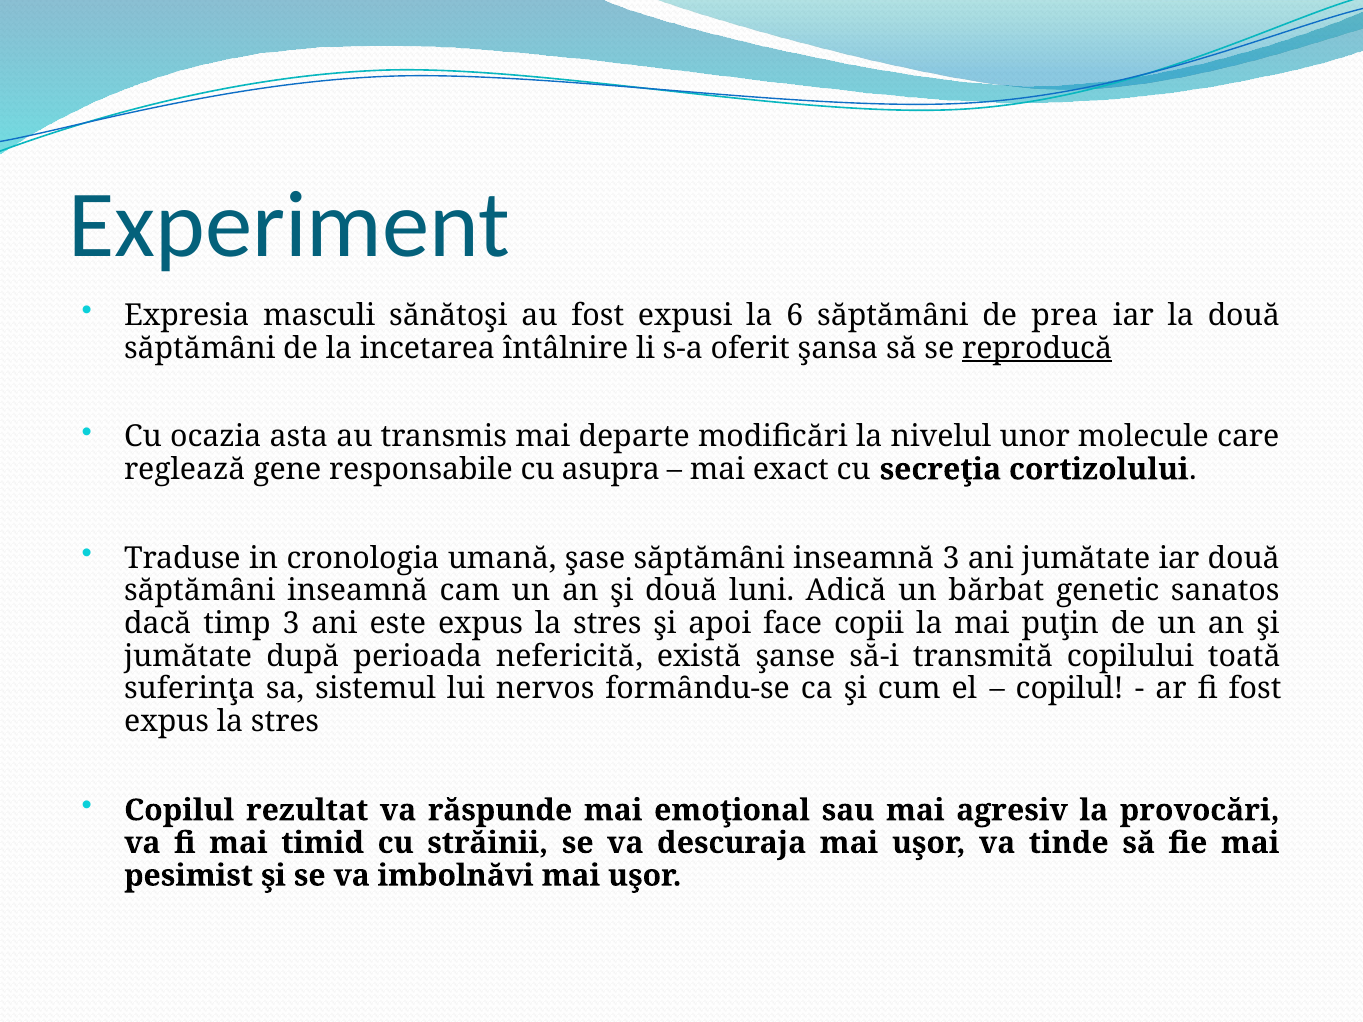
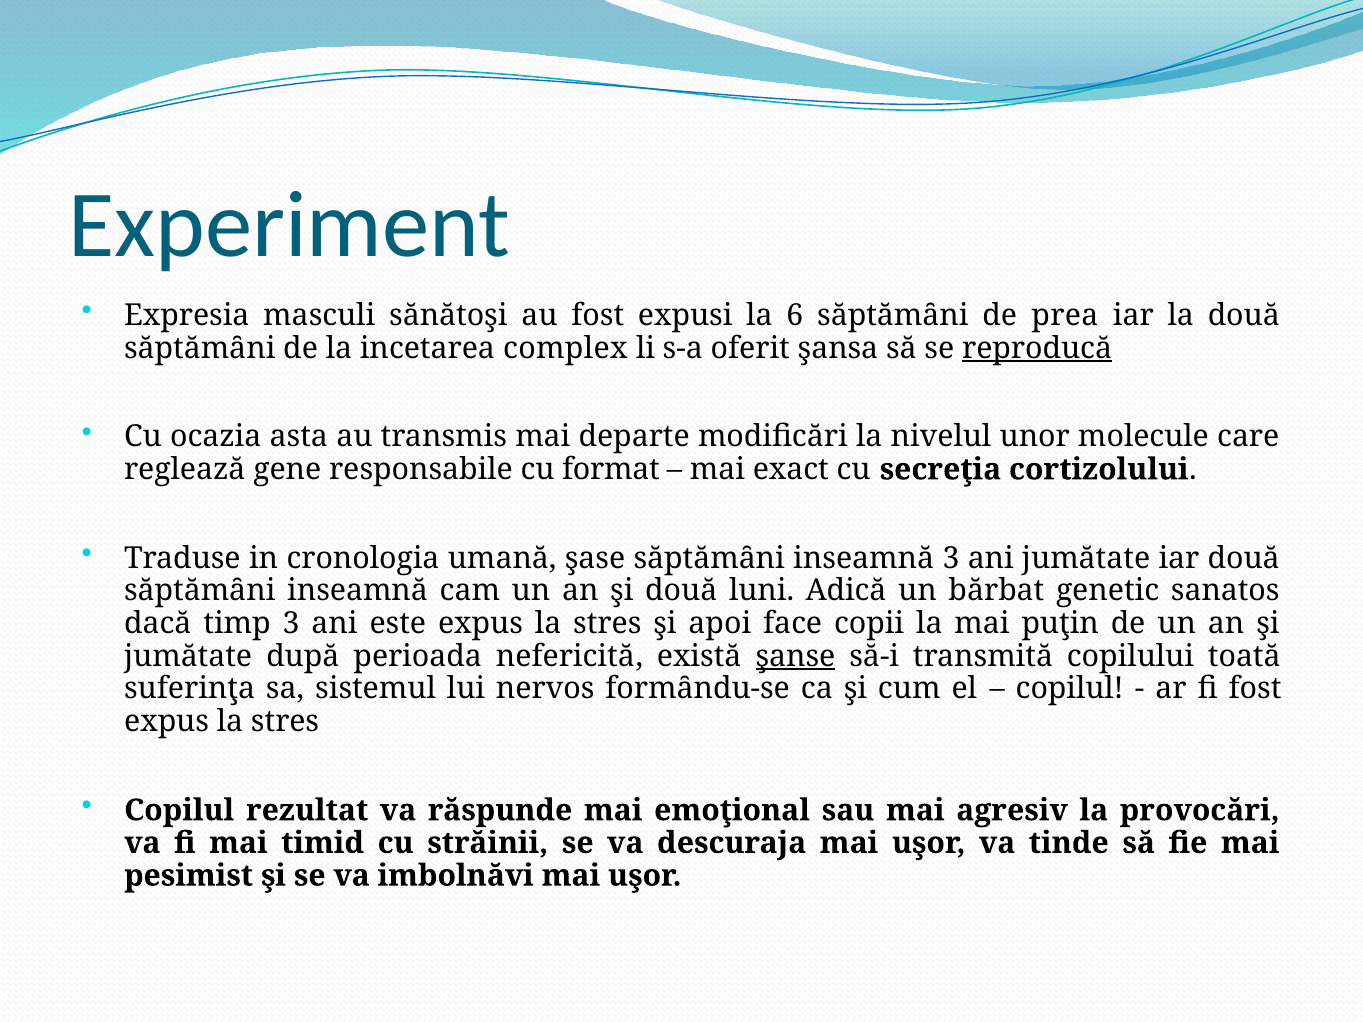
întâlnire: întâlnire -> complex
asupra: asupra -> format
şanse underline: none -> present
